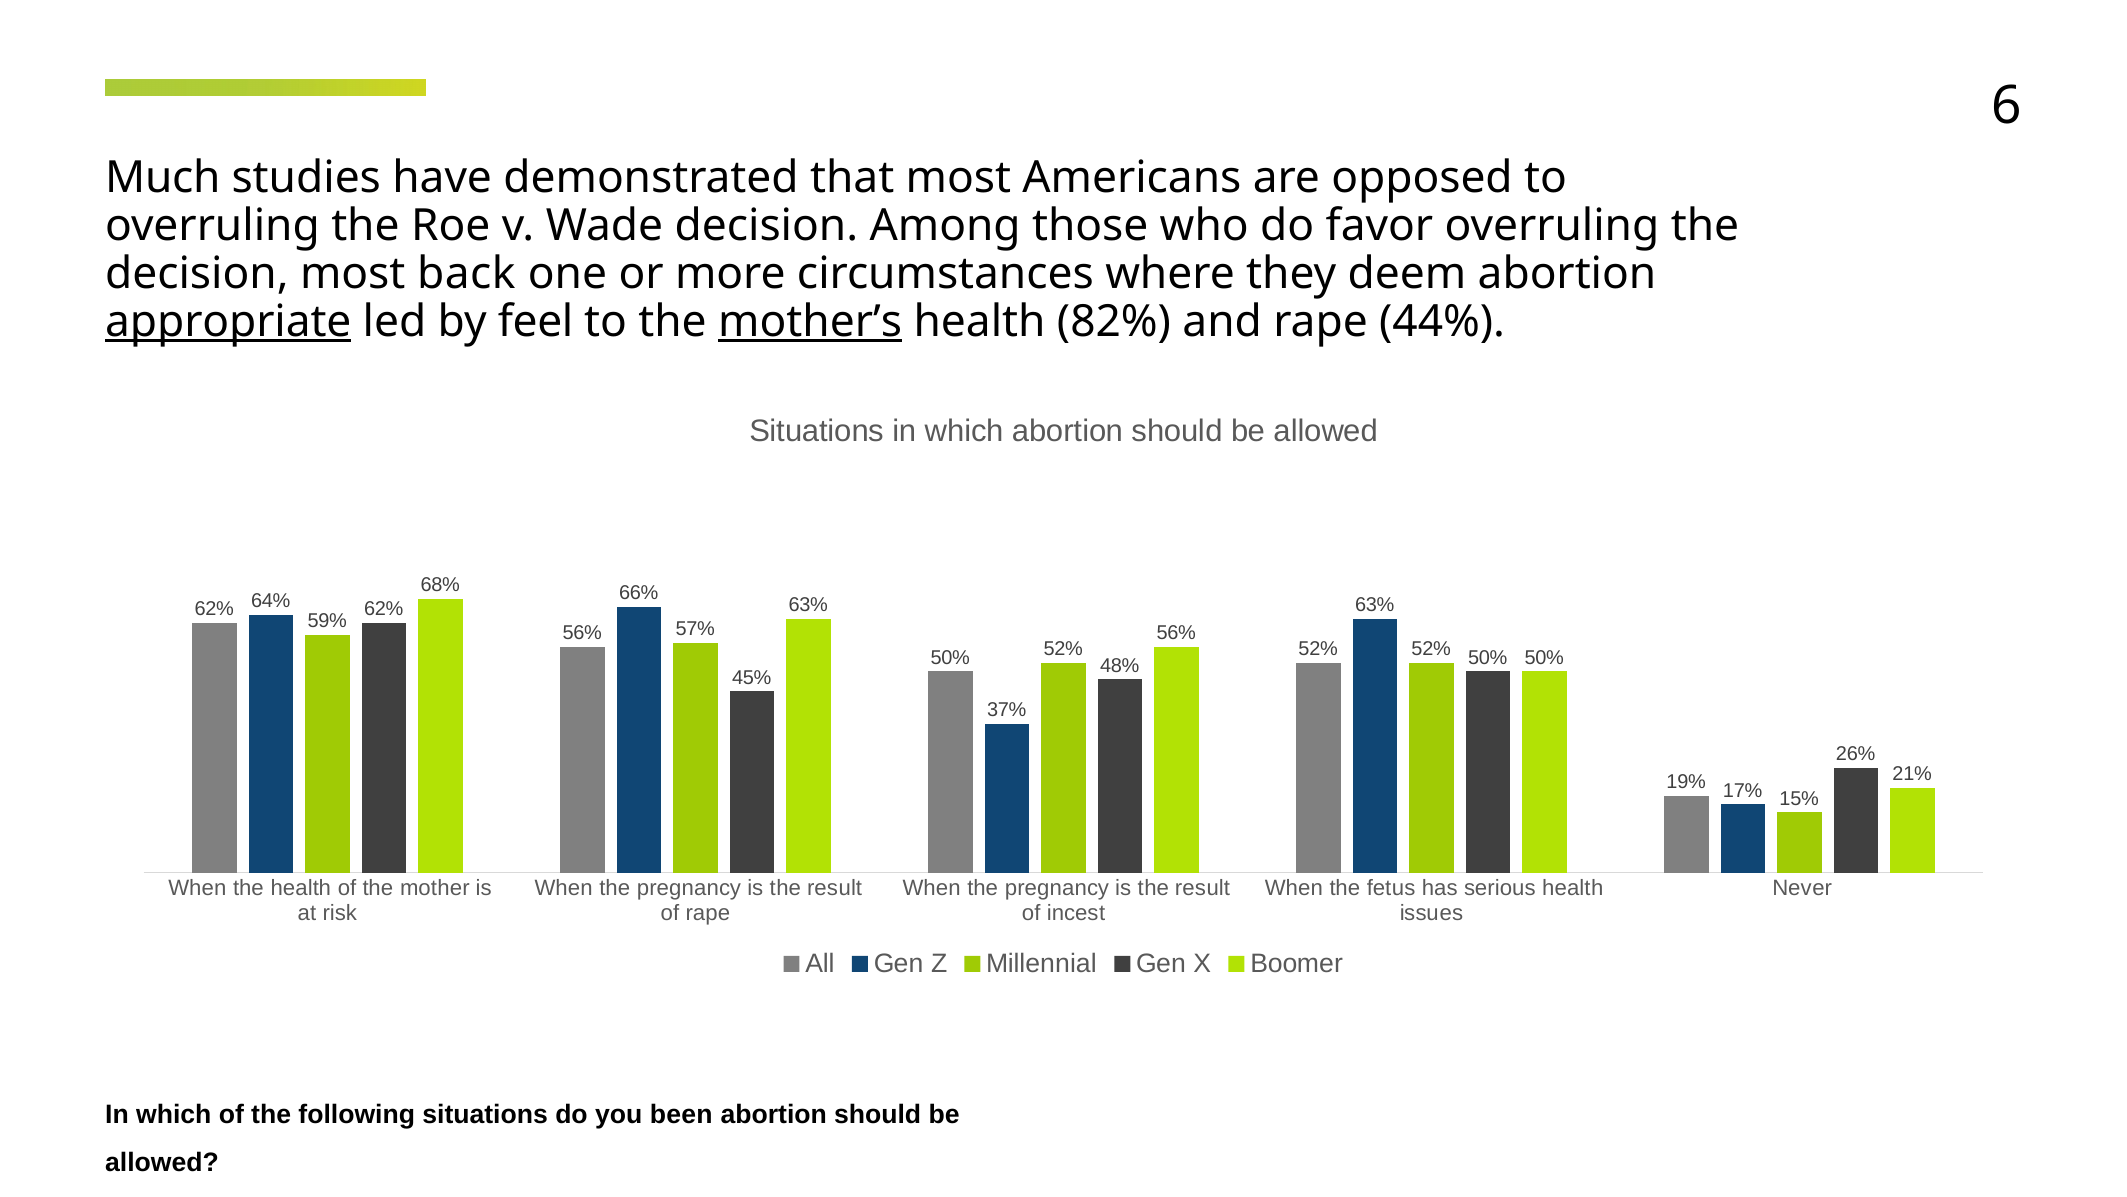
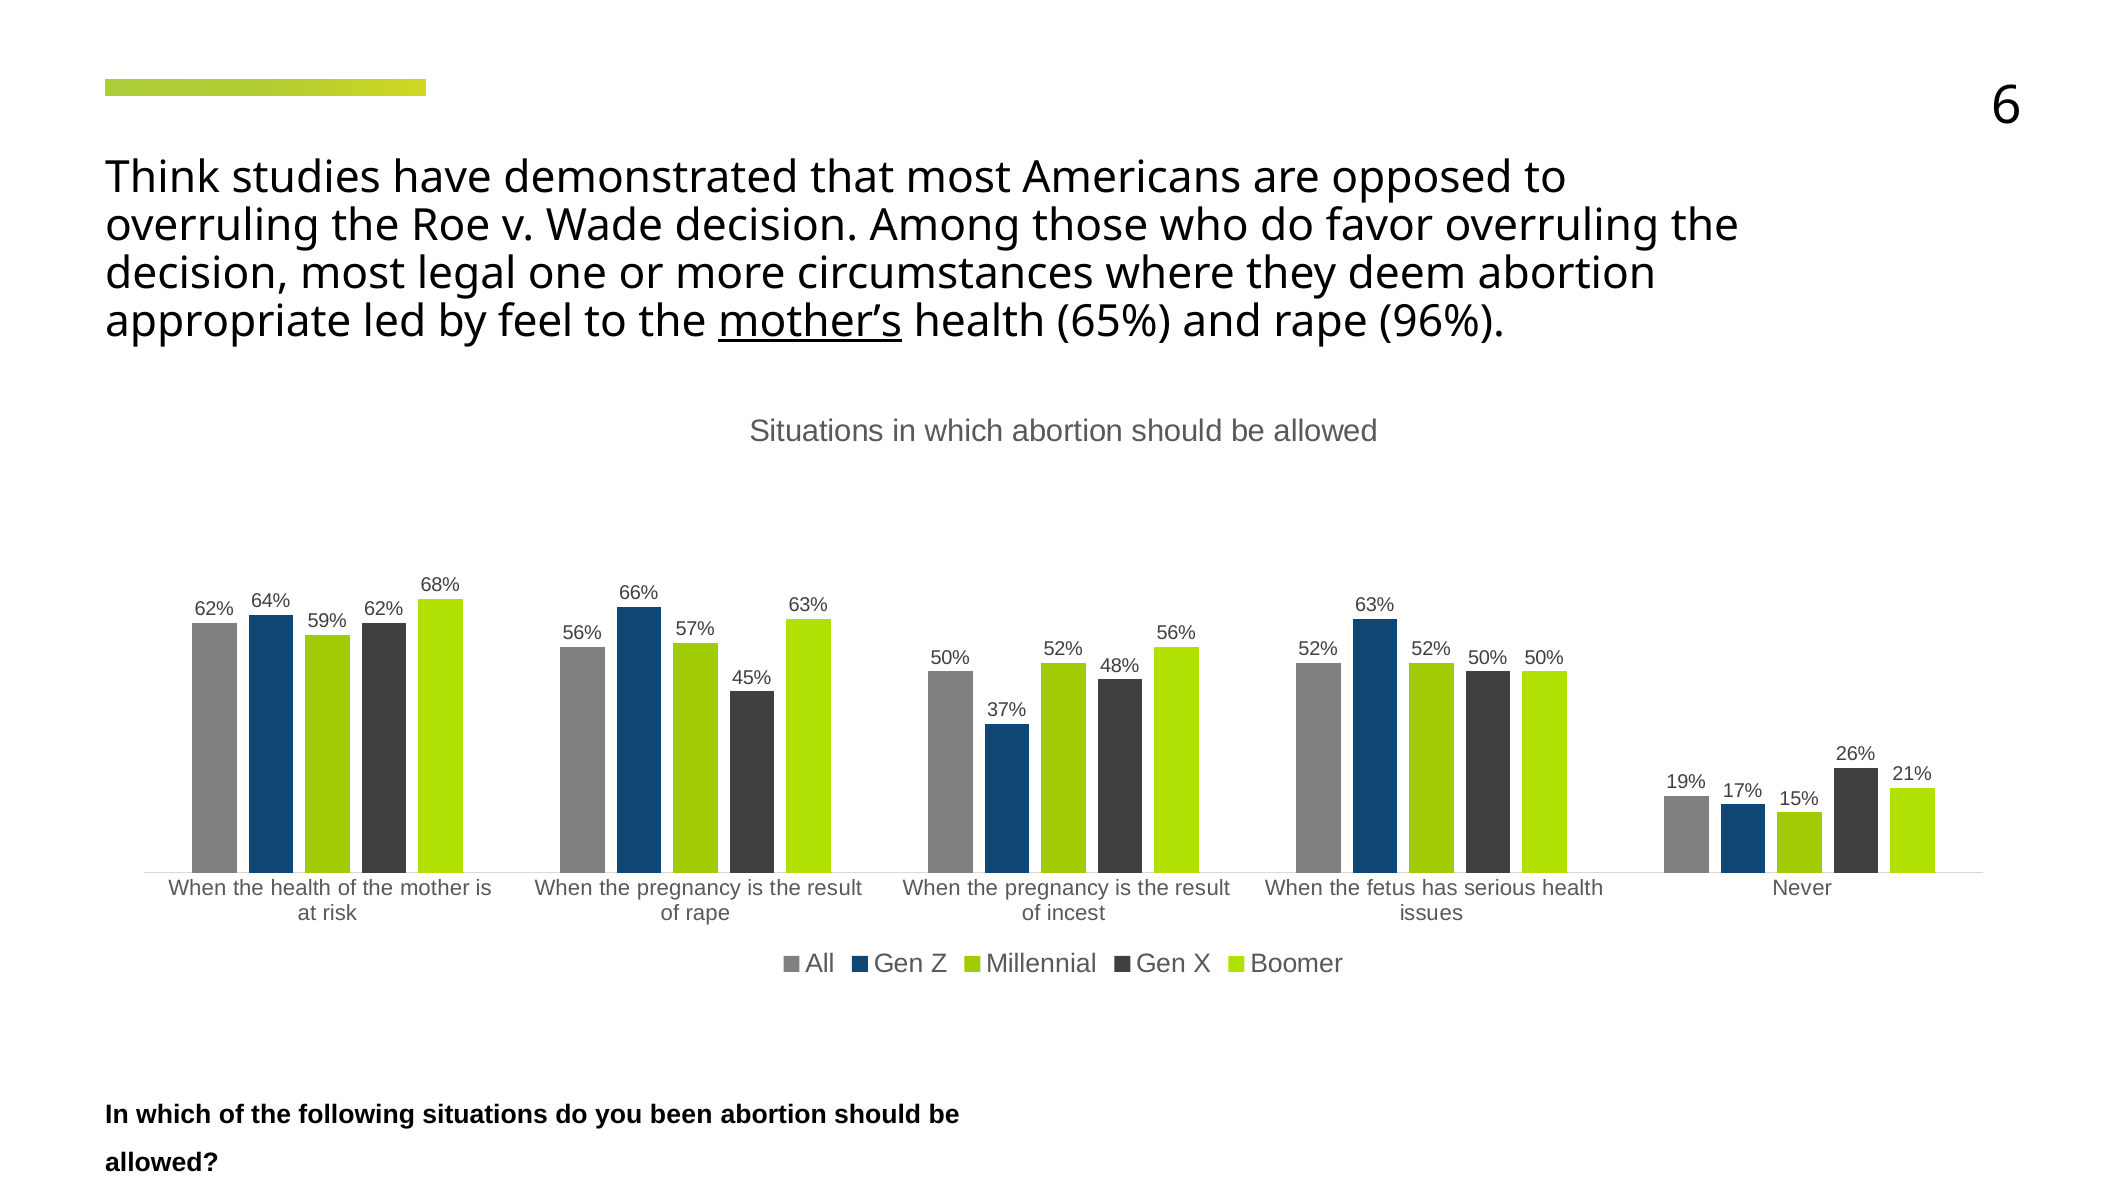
Much: Much -> Think
back: back -> legal
appropriate underline: present -> none
82%: 82% -> 65%
44%: 44% -> 96%
